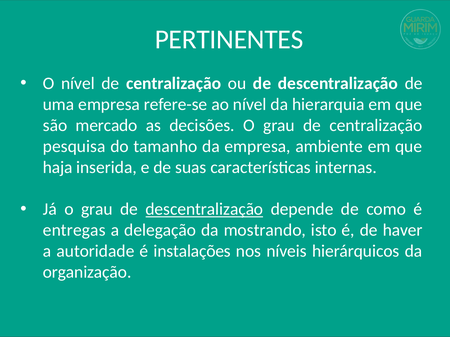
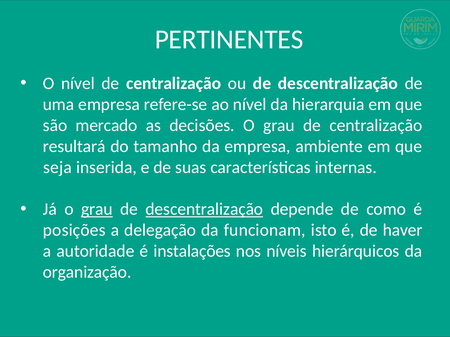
pesquisa: pesquisa -> resultará
haja: haja -> seja
grau at (97, 210) underline: none -> present
entregas: entregas -> posições
mostrando: mostrando -> funcionam
